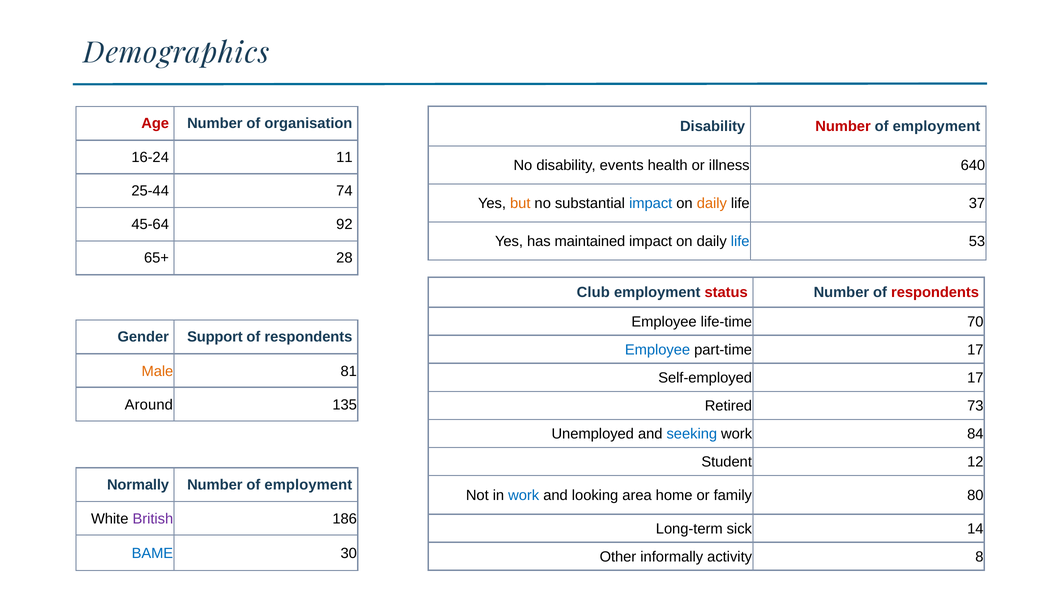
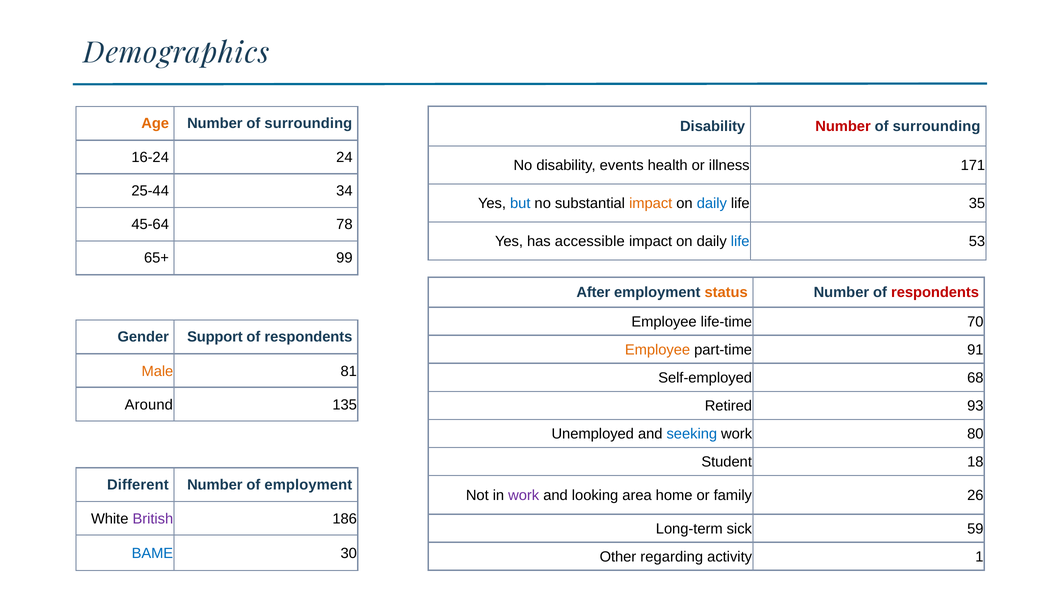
Age colour: red -> orange
organisation at (308, 124): organisation -> surrounding
employment at (937, 126): employment -> surrounding
11: 11 -> 24
640: 640 -> 171
74: 74 -> 34
but colour: orange -> blue
impact at (651, 204) colour: blue -> orange
daily at (712, 204) colour: orange -> blue
37: 37 -> 35
92: 92 -> 78
maintained: maintained -> accessible
28: 28 -> 99
Club: Club -> After
status colour: red -> orange
Employee at (658, 350) colour: blue -> orange
part-time 17: 17 -> 91
Self-employed 17: 17 -> 68
73: 73 -> 93
84: 84 -> 80
12: 12 -> 18
Normally: Normally -> Different
work at (524, 496) colour: blue -> purple
80: 80 -> 26
14: 14 -> 59
informally: informally -> regarding
8: 8 -> 1
